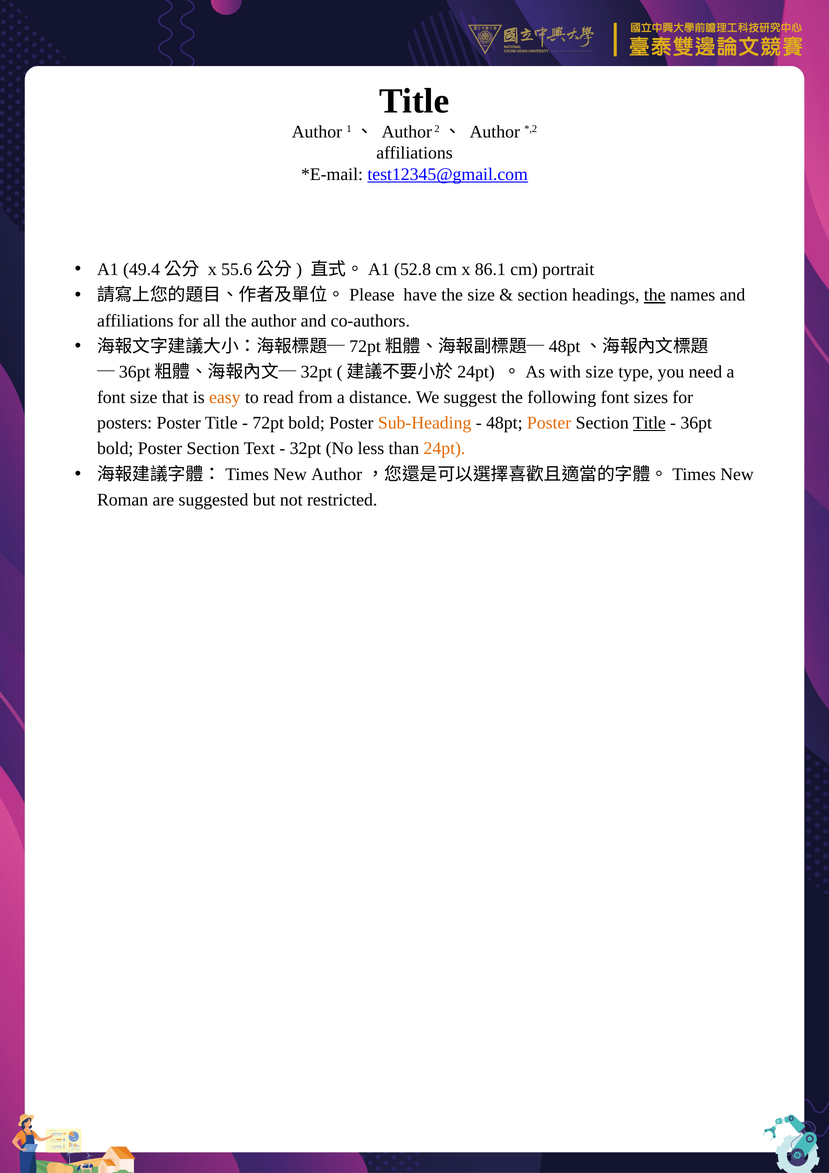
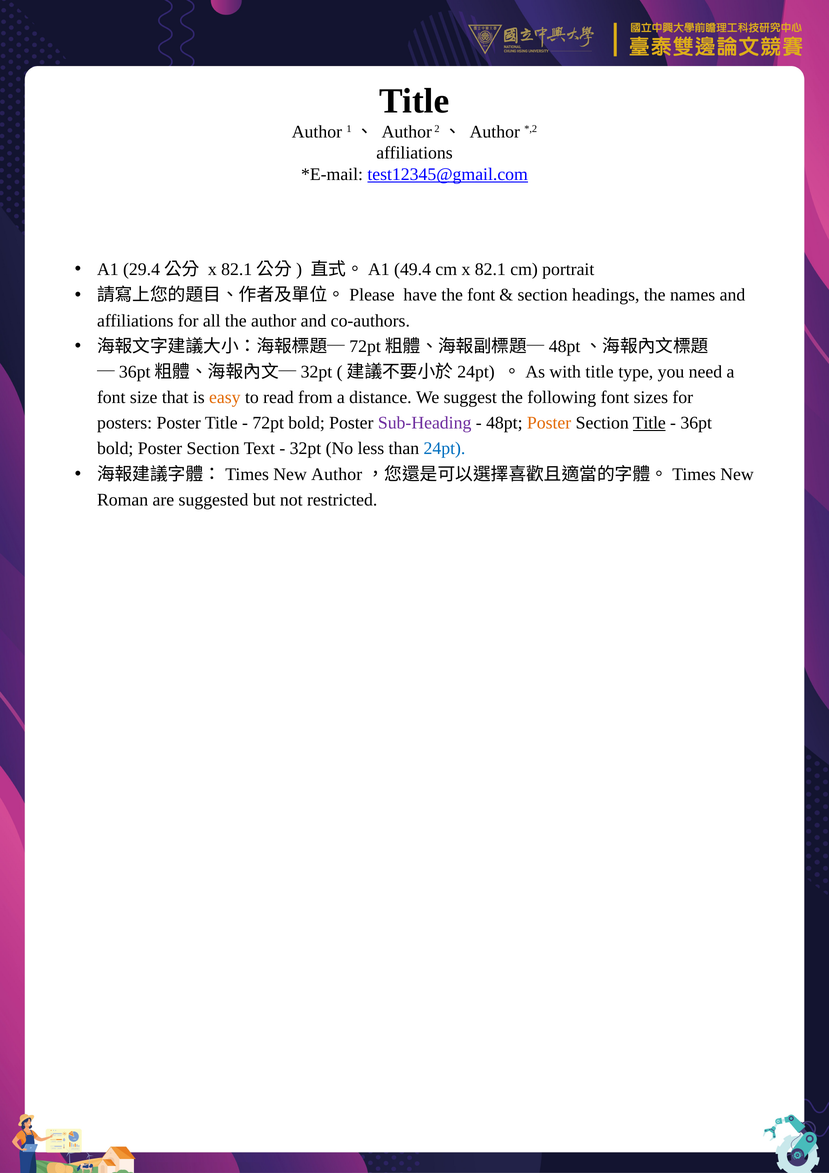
49.4: 49.4 -> 29.4
55.6 at (237, 270): 55.6 -> 82.1
52.8: 52.8 -> 49.4
cm x 86.1: 86.1 -> 82.1
the size: size -> font
the at (655, 295) underline: present -> none
with size: size -> title
Sub-Heading colour: orange -> purple
24pt at (444, 449) colour: orange -> blue
